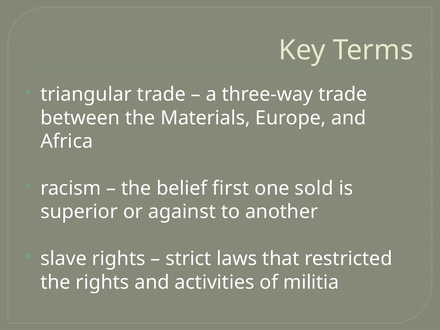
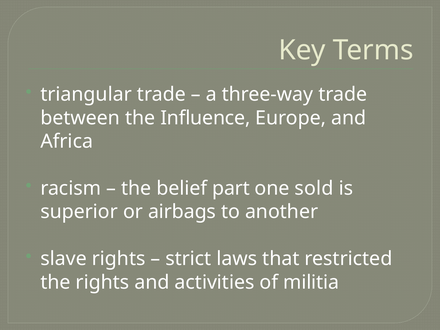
Materials: Materials -> Influence
first: first -> part
against: against -> airbags
